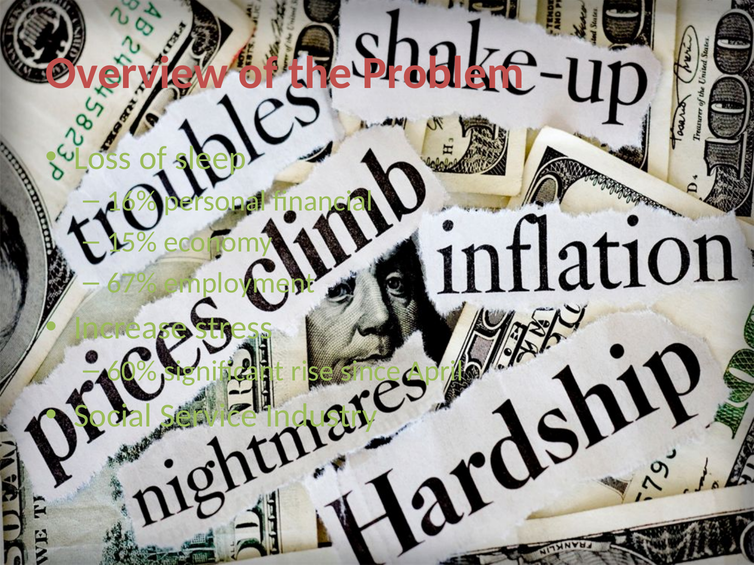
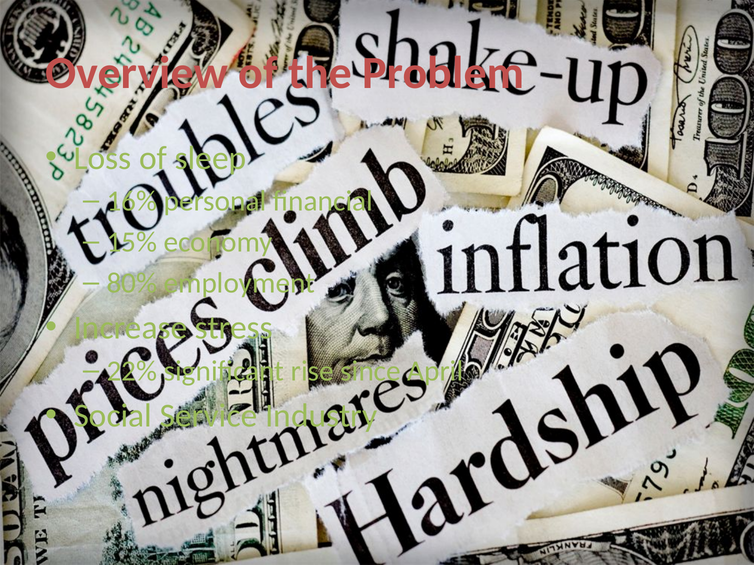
67%: 67% -> 80%
60%: 60% -> 22%
